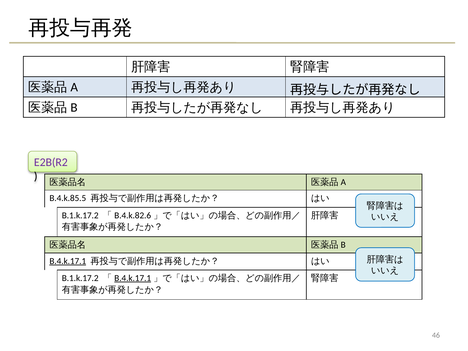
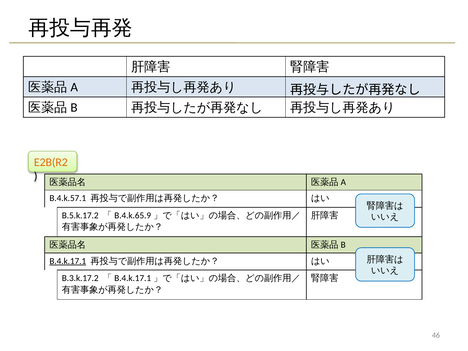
E2B(R2 colour: purple -> orange
B.4.k.85.5: B.4.k.85.5 -> B.4.k.57.1
B.1.k.17.2 at (80, 215): B.1.k.17.2 -> B.5.k.17.2
B.4.k.82.6: B.4.k.82.6 -> B.4.k.65.9
B.1.k.17.2 at (80, 278): B.1.k.17.2 -> B.3.k.17.2
B.4.k.17.1 at (133, 278) underline: present -> none
